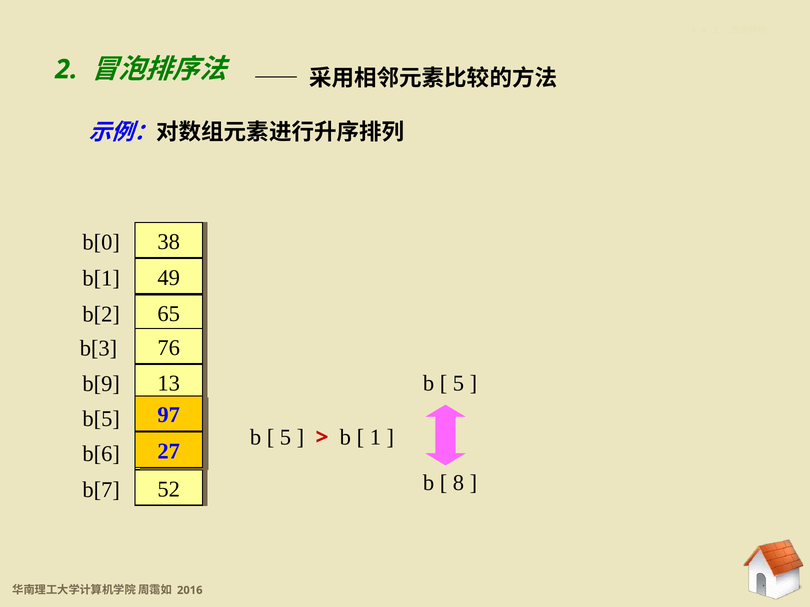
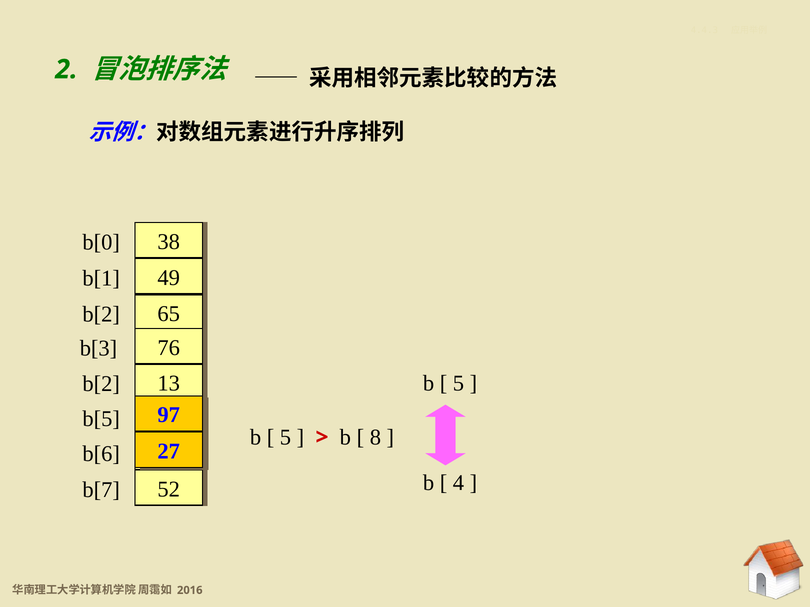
b[9 at (101, 384): b[9 -> b[2
1: 1 -> 8
8: 8 -> 4
